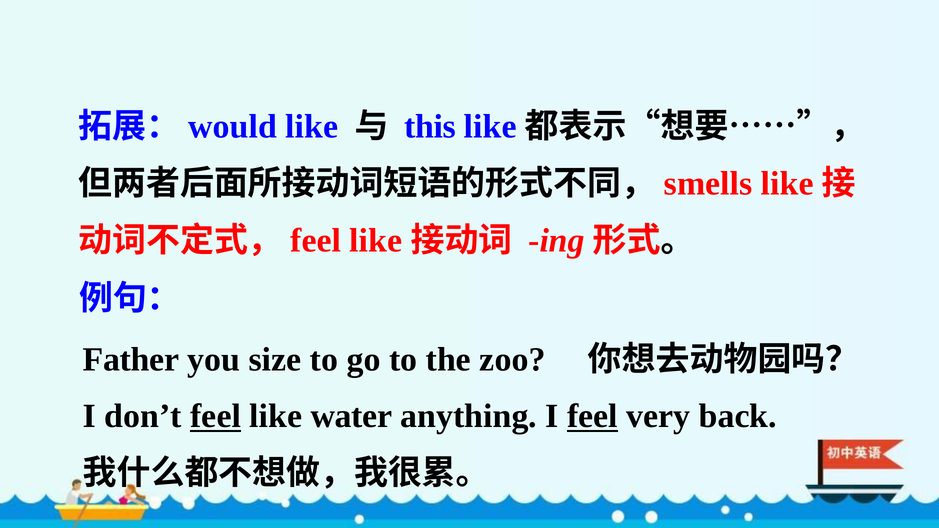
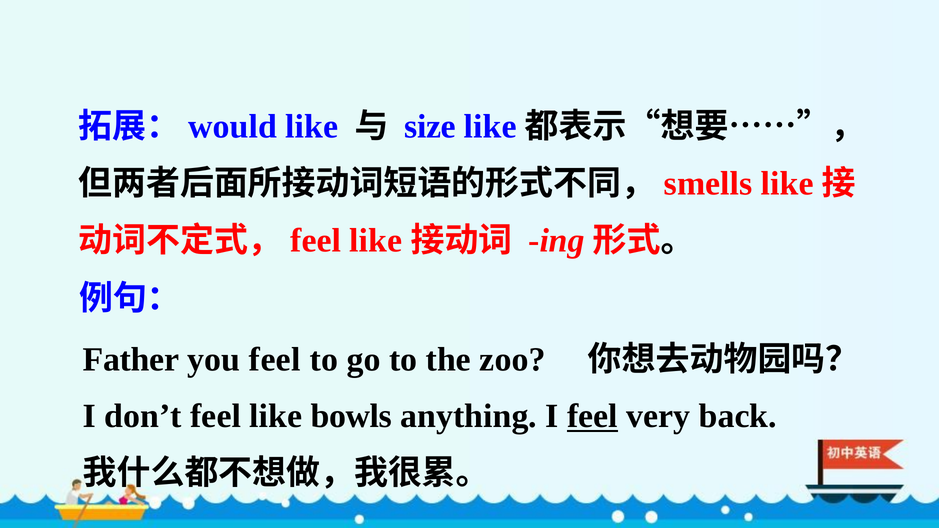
this: this -> size
you size: size -> feel
feel at (216, 416) underline: present -> none
water: water -> bowls
